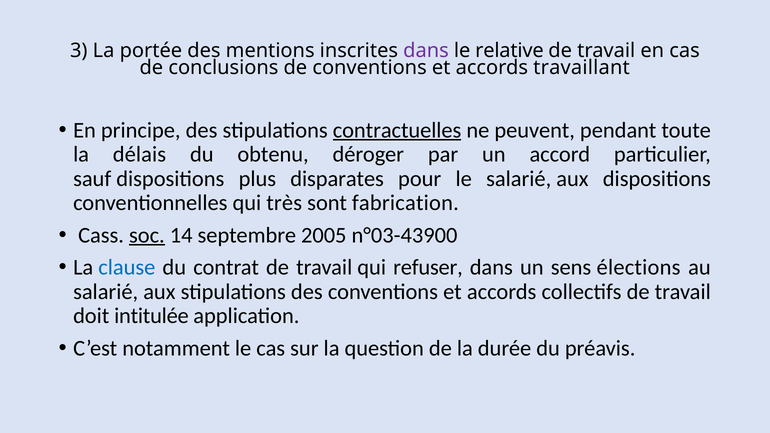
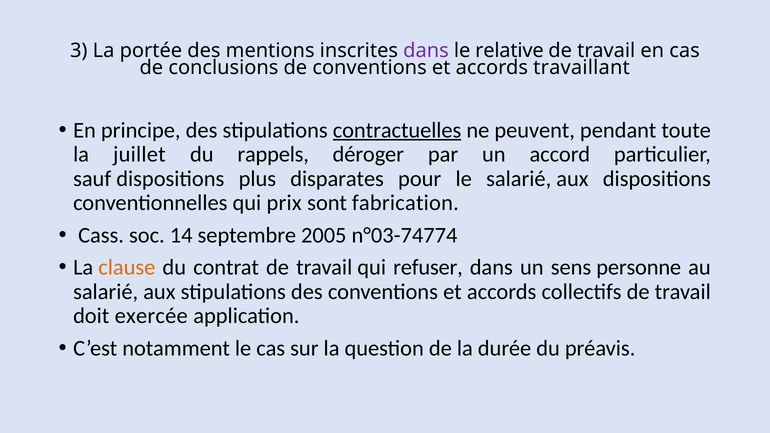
délais: délais -> juillet
obtenu: obtenu -> rappels
très: très -> prix
soc underline: present -> none
n°03-43900: n°03-43900 -> n°03-74774
clause colour: blue -> orange
élections: élections -> personne
intitulée: intitulée -> exercée
